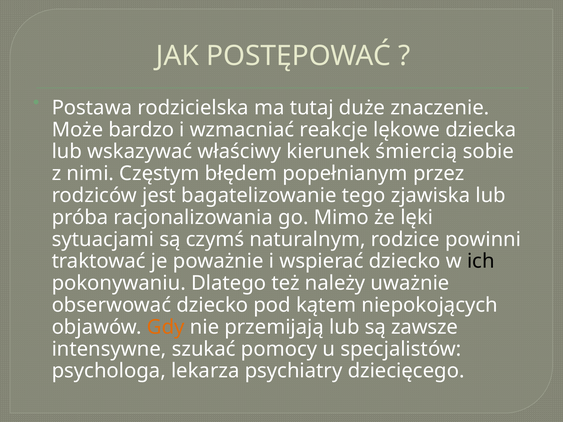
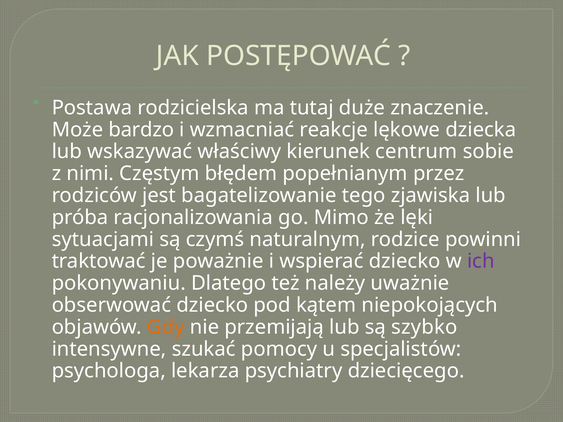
śmiercią: śmiercią -> centrum
ich colour: black -> purple
zawsze: zawsze -> szybko
